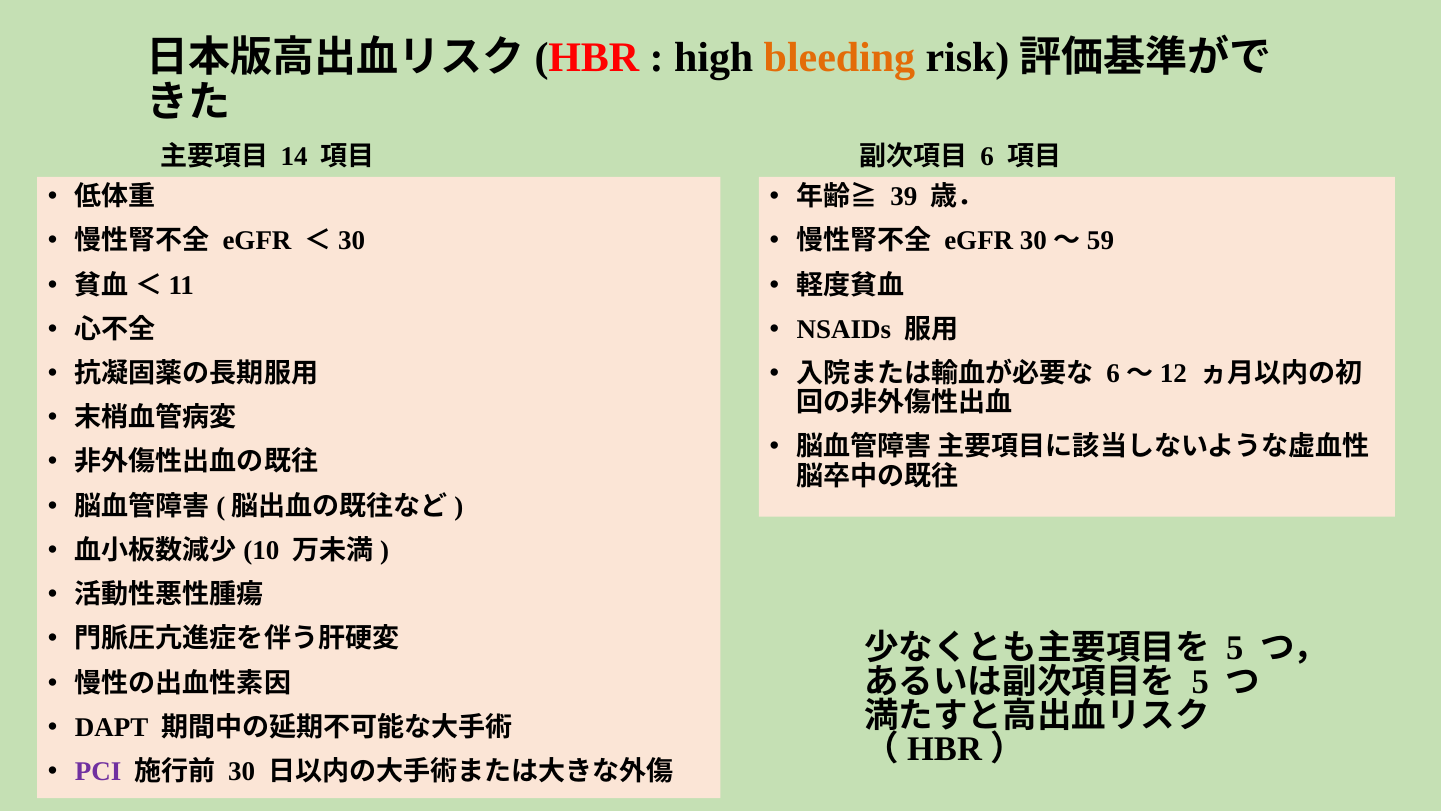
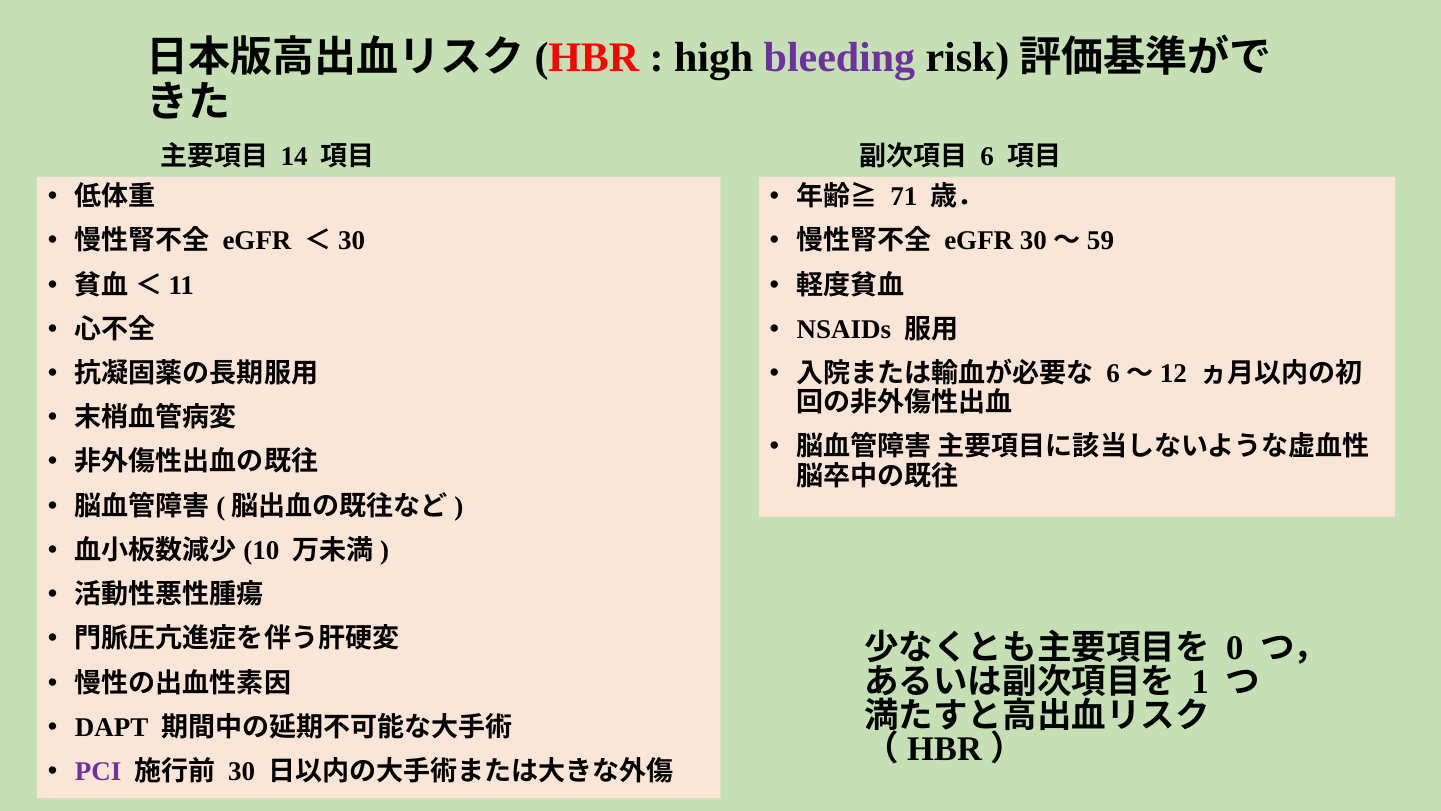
bleeding colour: orange -> purple
39: 39 -> 71
5 at (1235, 648): 5 -> 0
5 at (1200, 682): 5 -> 1
